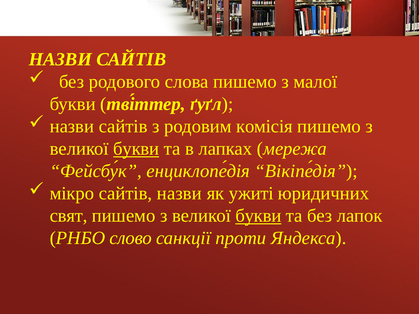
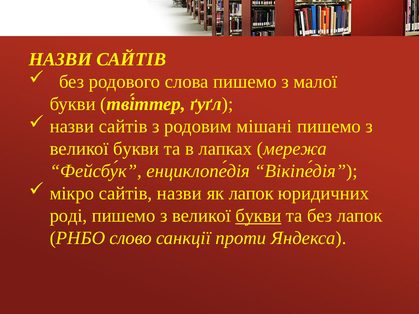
комісія: комісія -> мішані
букви at (136, 149) underline: present -> none
як ужиті: ужиті -> лапок
свят: свят -> роді
